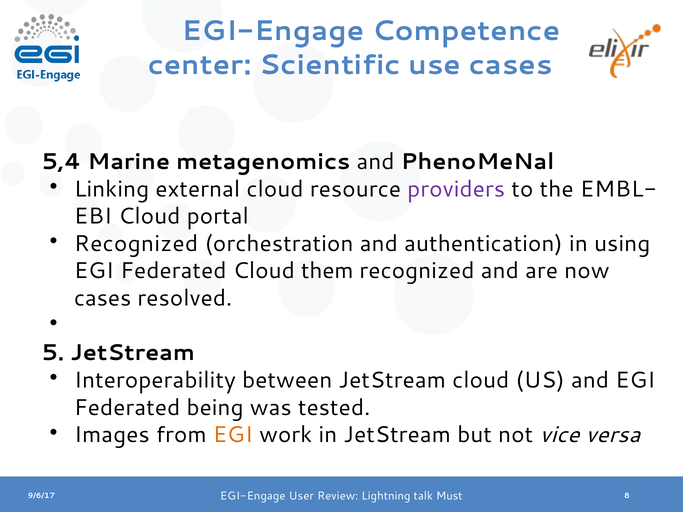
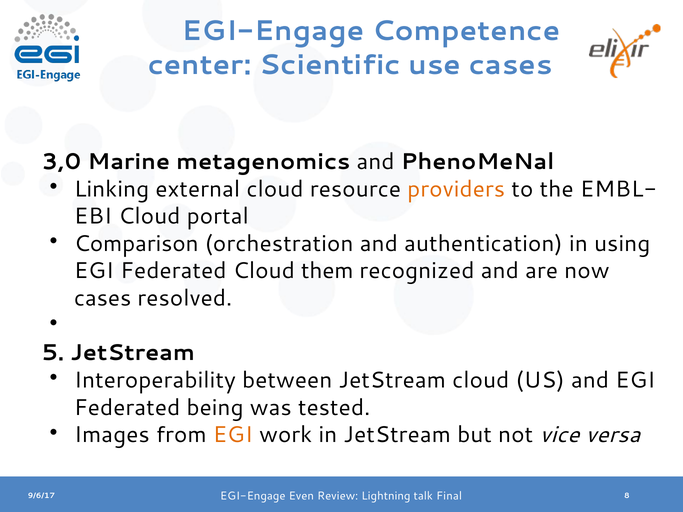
5,4: 5,4 -> 3,0
providers colour: purple -> orange
Recognized at (136, 244): Recognized -> Comparison
User: User -> Even
Must: Must -> Final
